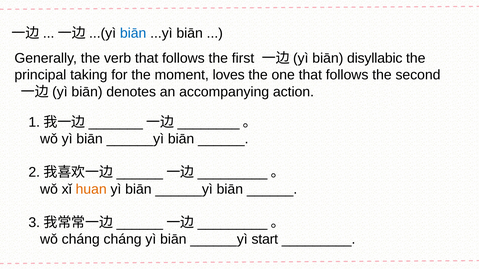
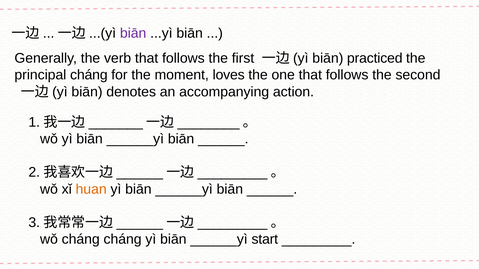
biān at (133, 33) colour: blue -> purple
disyllabic: disyllabic -> practiced
principal taking: taking -> cháng
